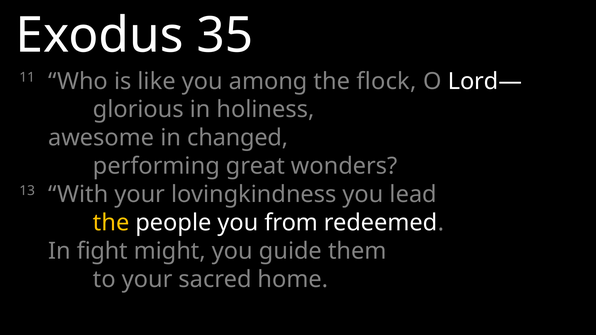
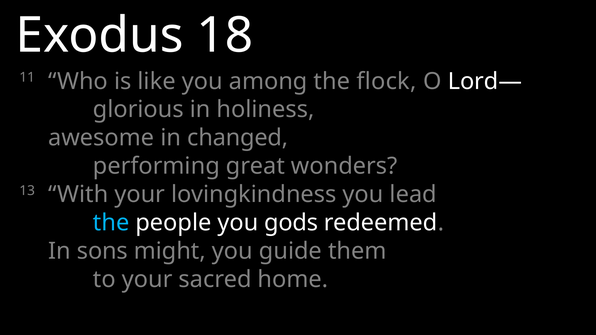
35: 35 -> 18
the at (111, 223) colour: yellow -> light blue
from: from -> gods
fight: fight -> sons
